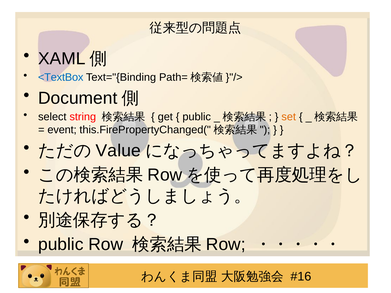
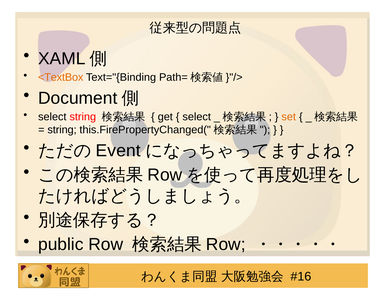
<TextBox colour: blue -> orange
public at (197, 117): public -> select
event at (62, 130): event -> string
Value: Value -> Event
